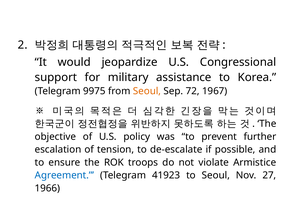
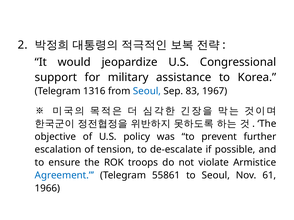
9975: 9975 -> 1316
Seoul at (147, 91) colour: orange -> blue
72: 72 -> 83
41923: 41923 -> 55861
27: 27 -> 61
